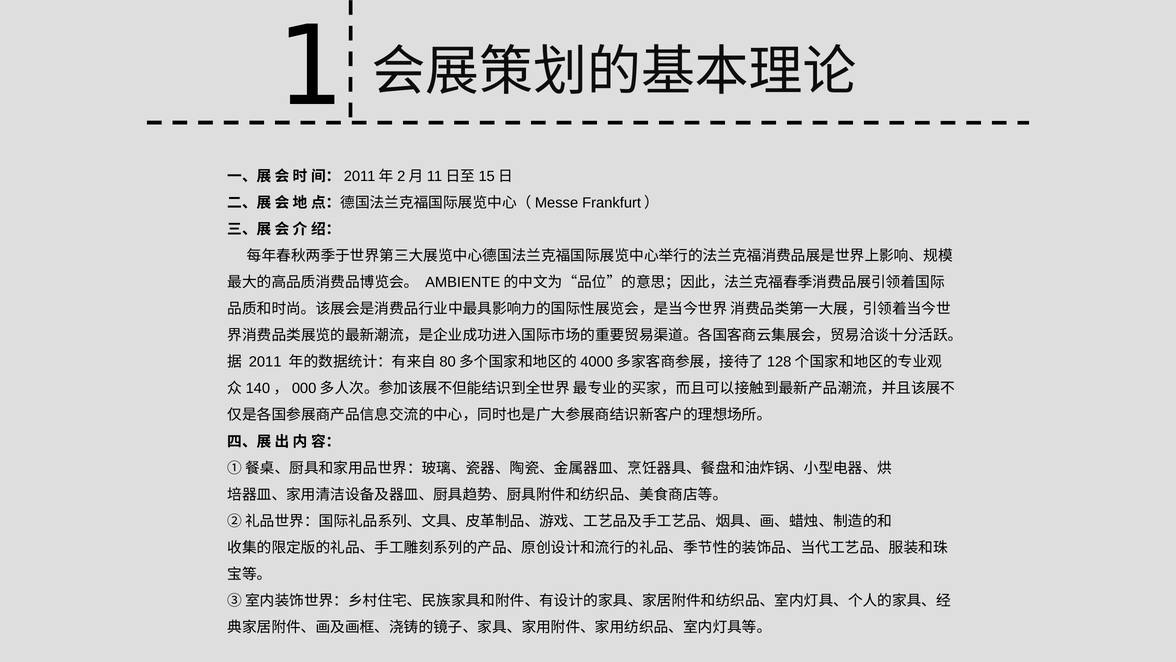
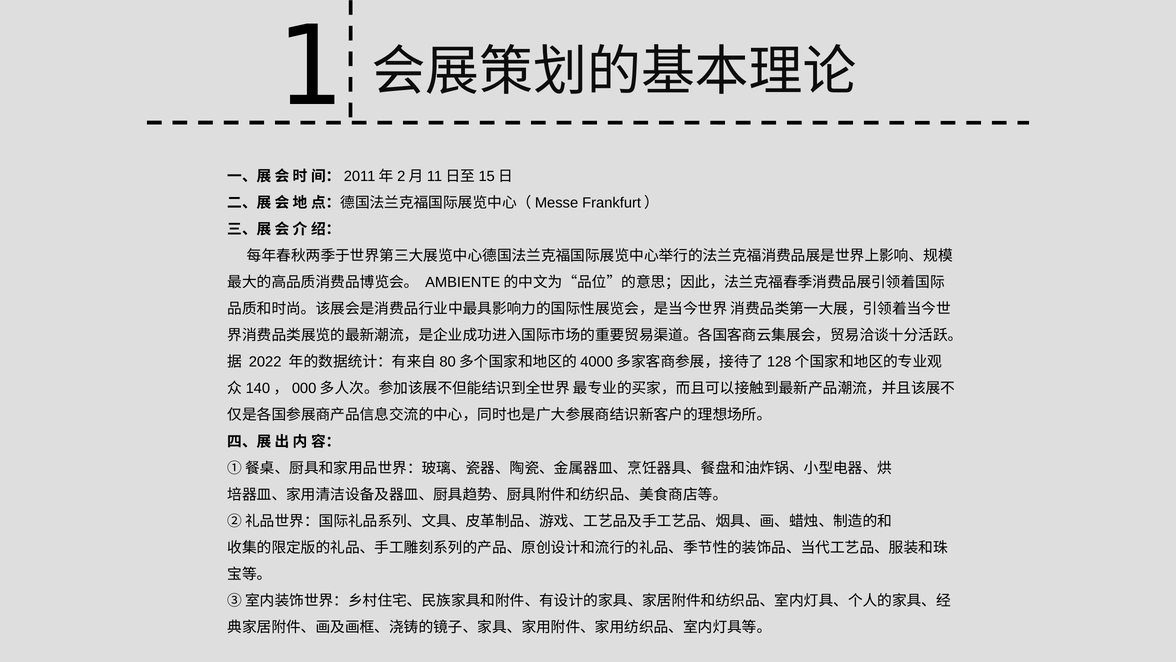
2011: 2011 -> 2022
